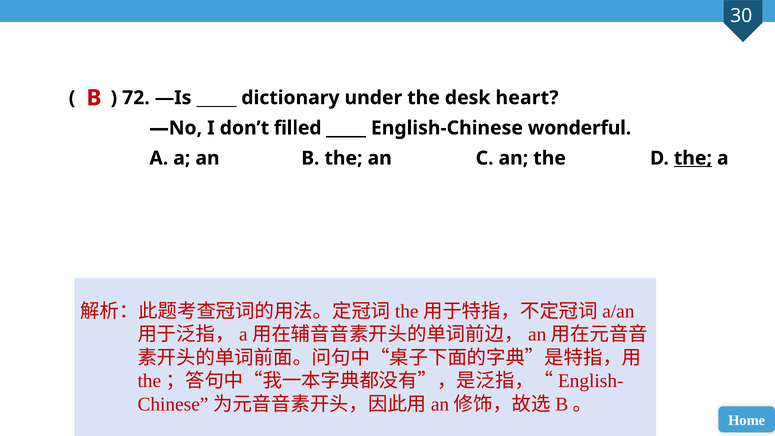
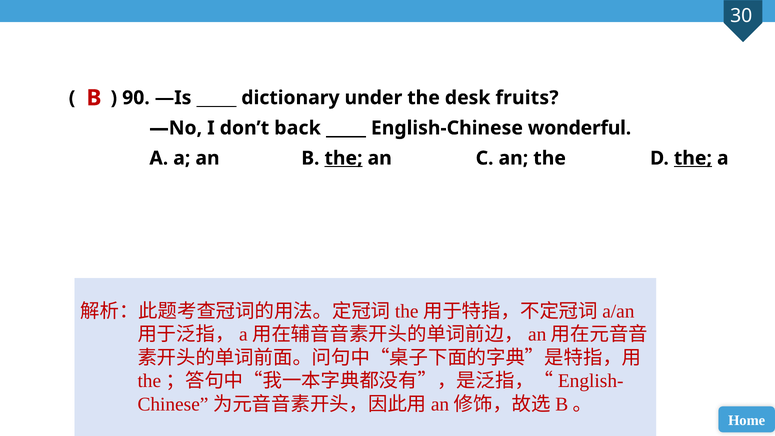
72: 72 -> 90
heart: heart -> fruits
filled: filled -> back
the at (344, 158) underline: none -> present
